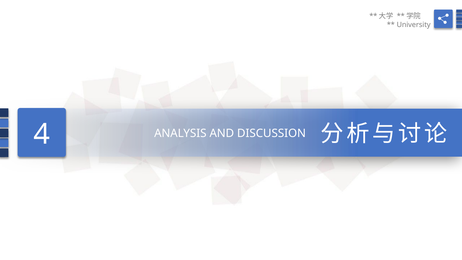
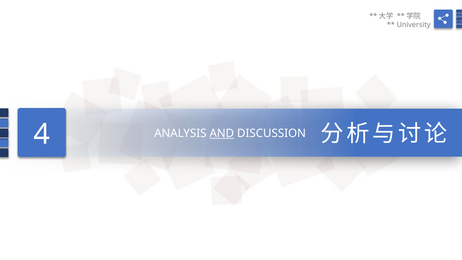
AND underline: none -> present
